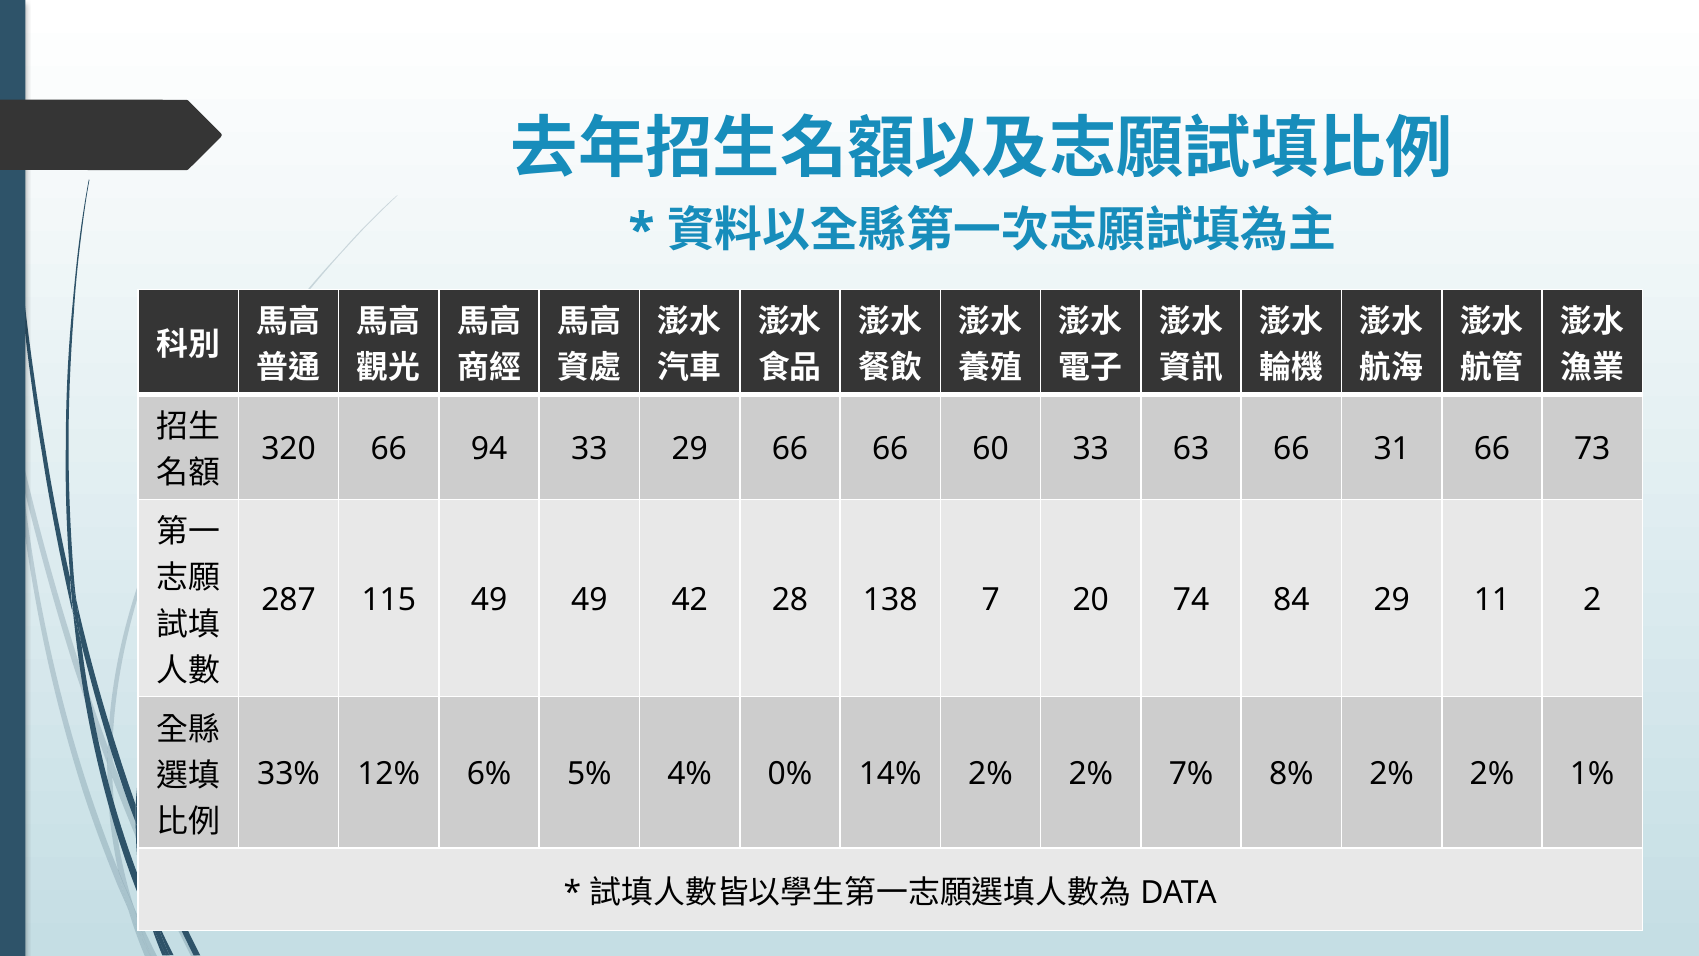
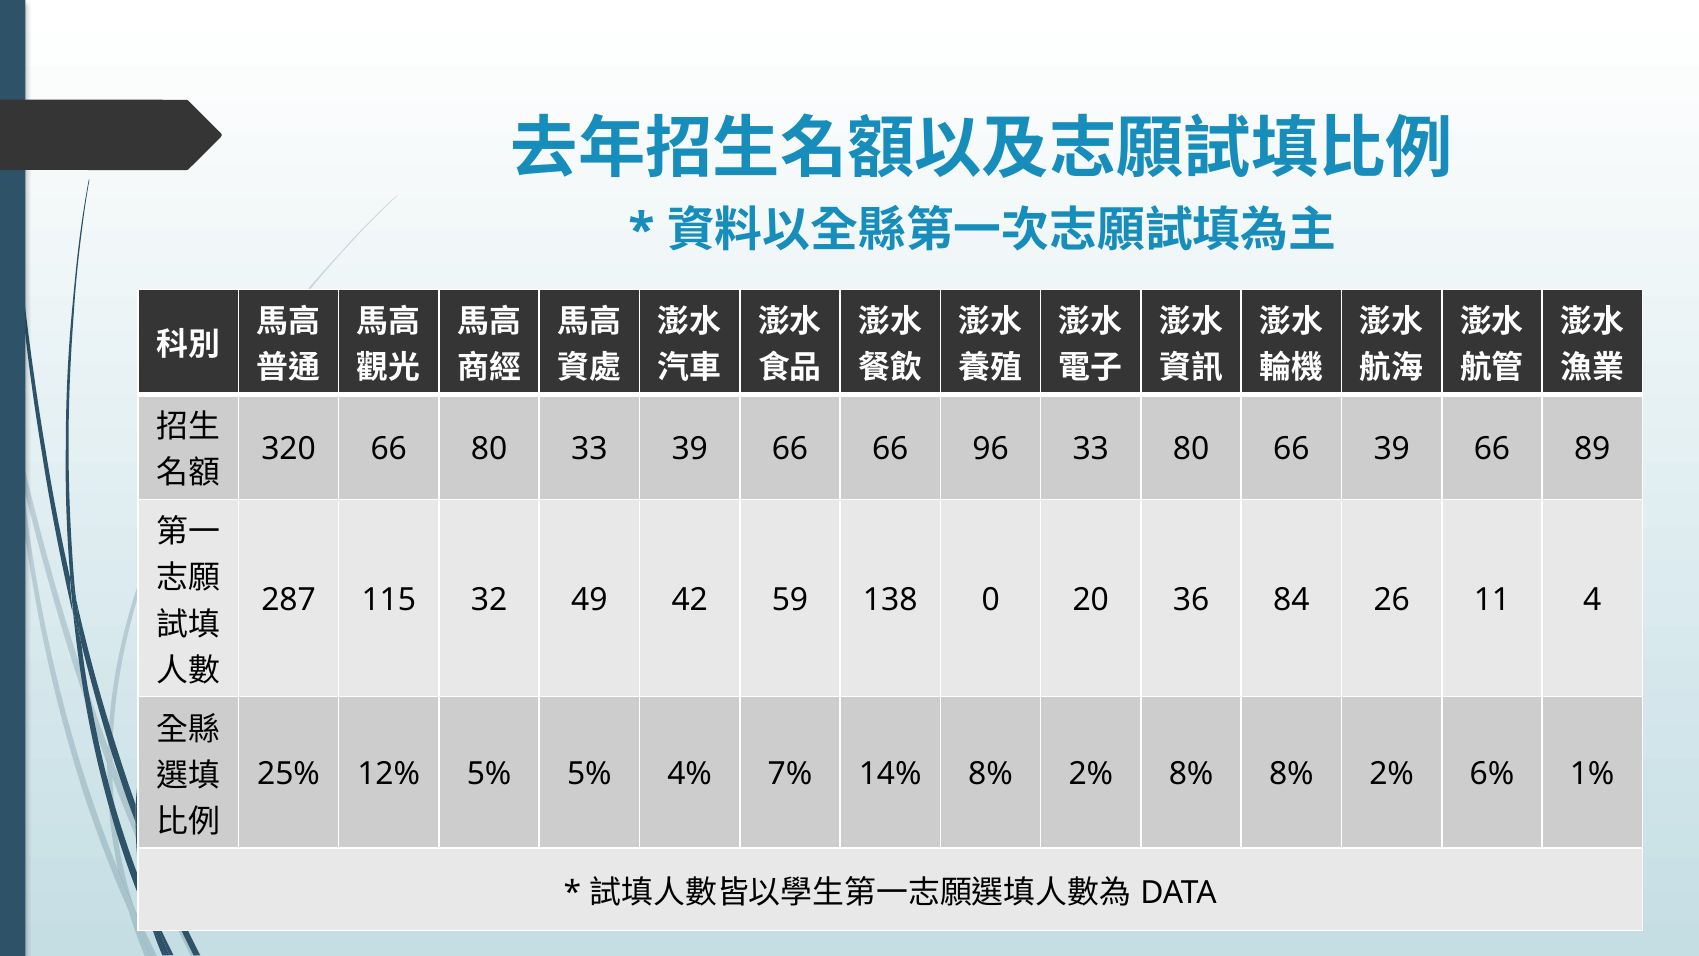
66 94: 94 -> 80
33 29: 29 -> 39
60: 60 -> 96
33 63: 63 -> 80
66 31: 31 -> 39
73: 73 -> 89
115 49: 49 -> 32
28: 28 -> 59
7: 7 -> 0
74: 74 -> 36
84 29: 29 -> 26
2: 2 -> 4
33%: 33% -> 25%
12% 6%: 6% -> 5%
0%: 0% -> 7%
14% 2%: 2% -> 8%
2% 7%: 7% -> 8%
8% 2% 2%: 2% -> 6%
